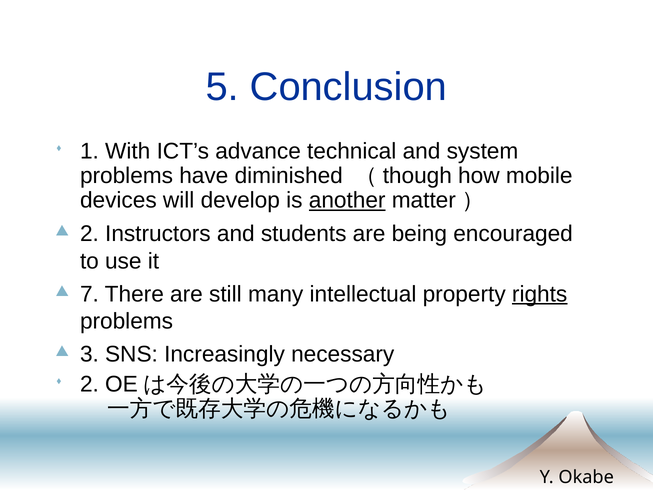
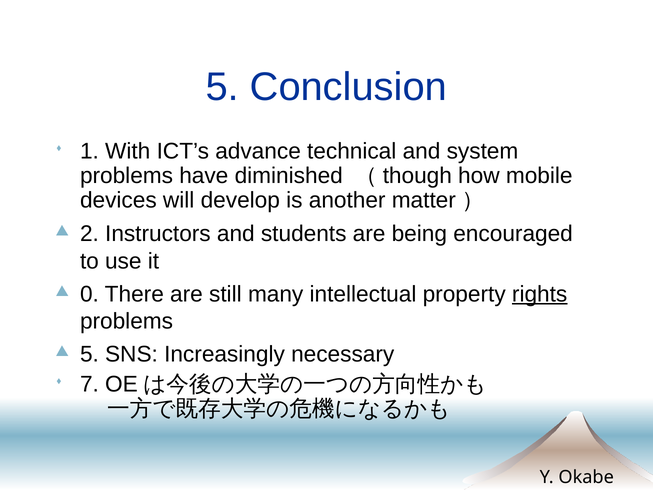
another underline: present -> none
7: 7 -> 0
3 at (89, 354): 3 -> 5
2 at (89, 384): 2 -> 7
